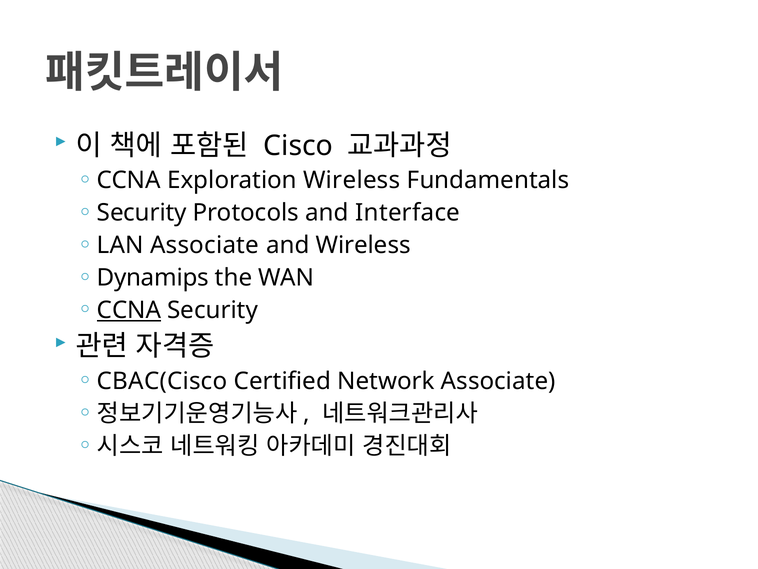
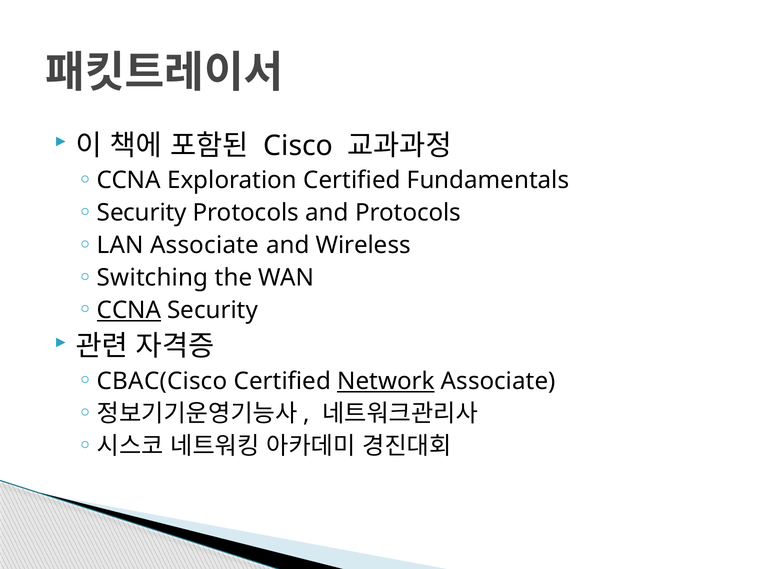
Exploration Wireless: Wireless -> Certified
and Interface: Interface -> Protocols
Dynamips: Dynamips -> Switching
Network underline: none -> present
